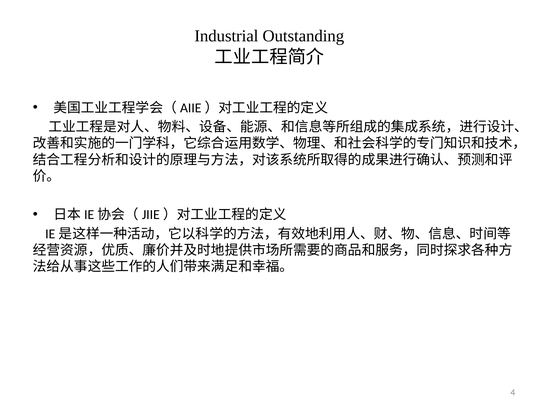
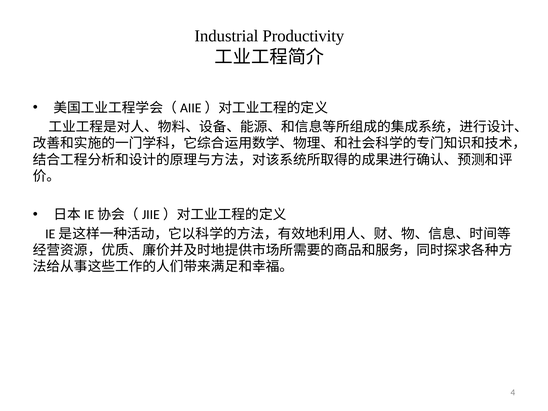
Outstanding: Outstanding -> Productivity
